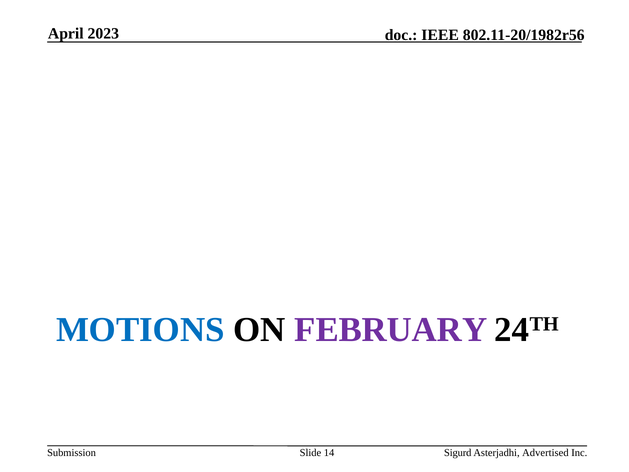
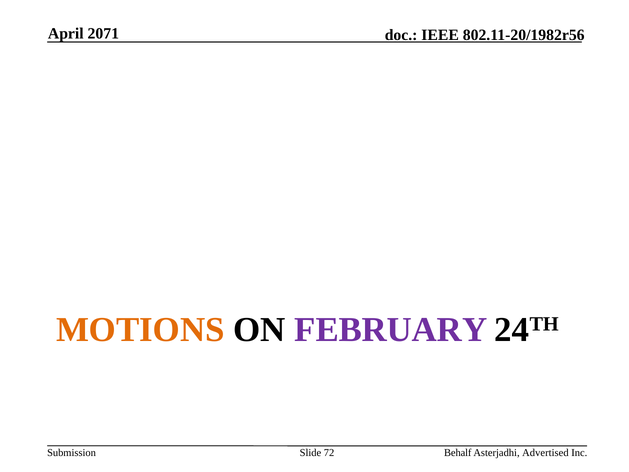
2023: 2023 -> 2071
MOTIONS colour: blue -> orange
14: 14 -> 72
Sigurd: Sigurd -> Behalf
